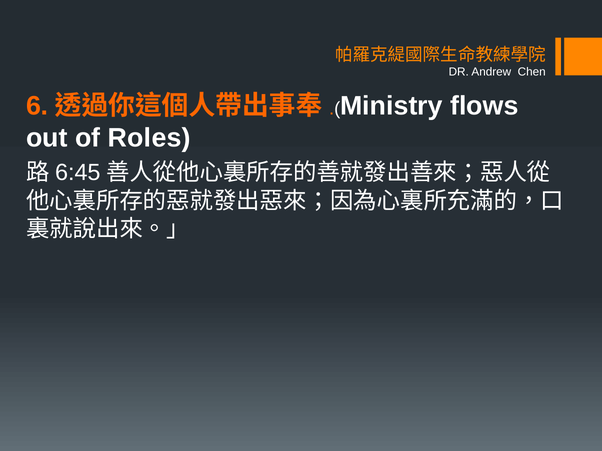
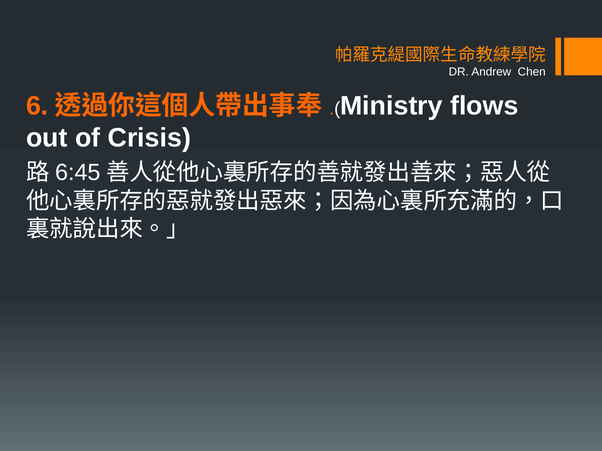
Roles: Roles -> Crisis
